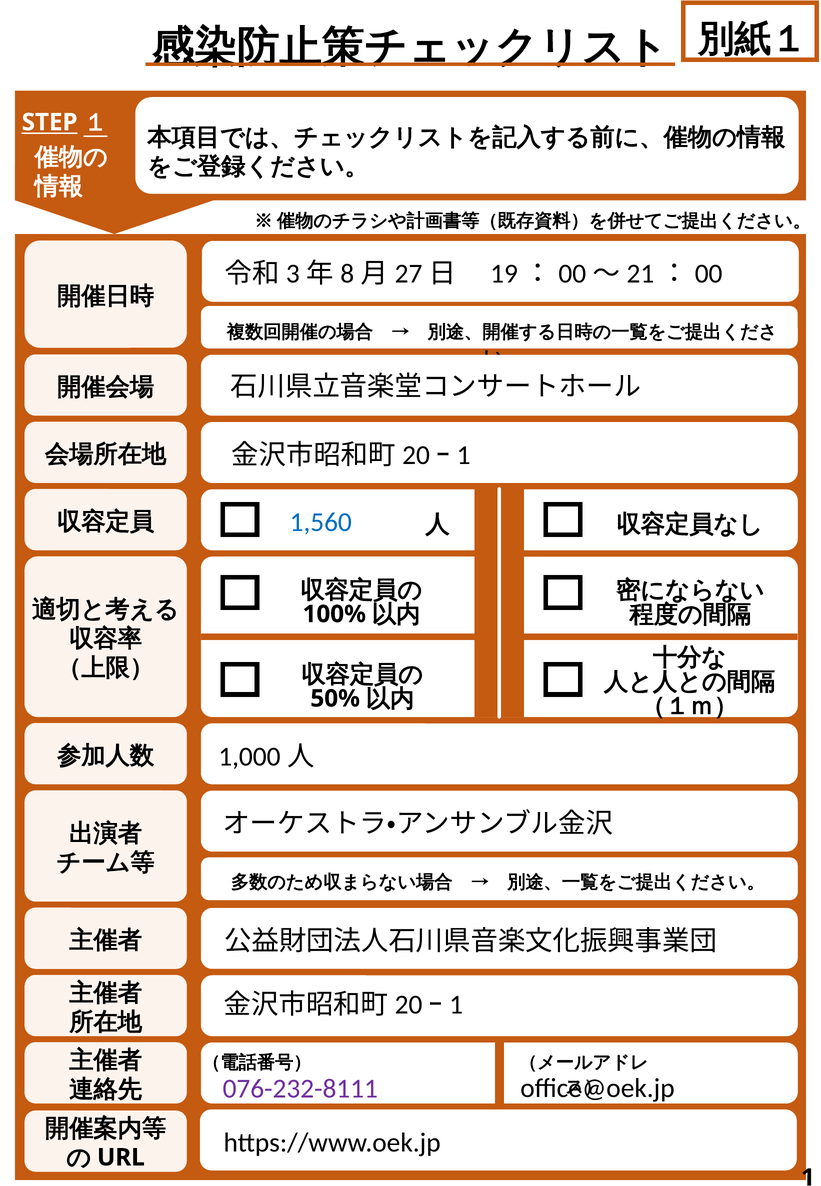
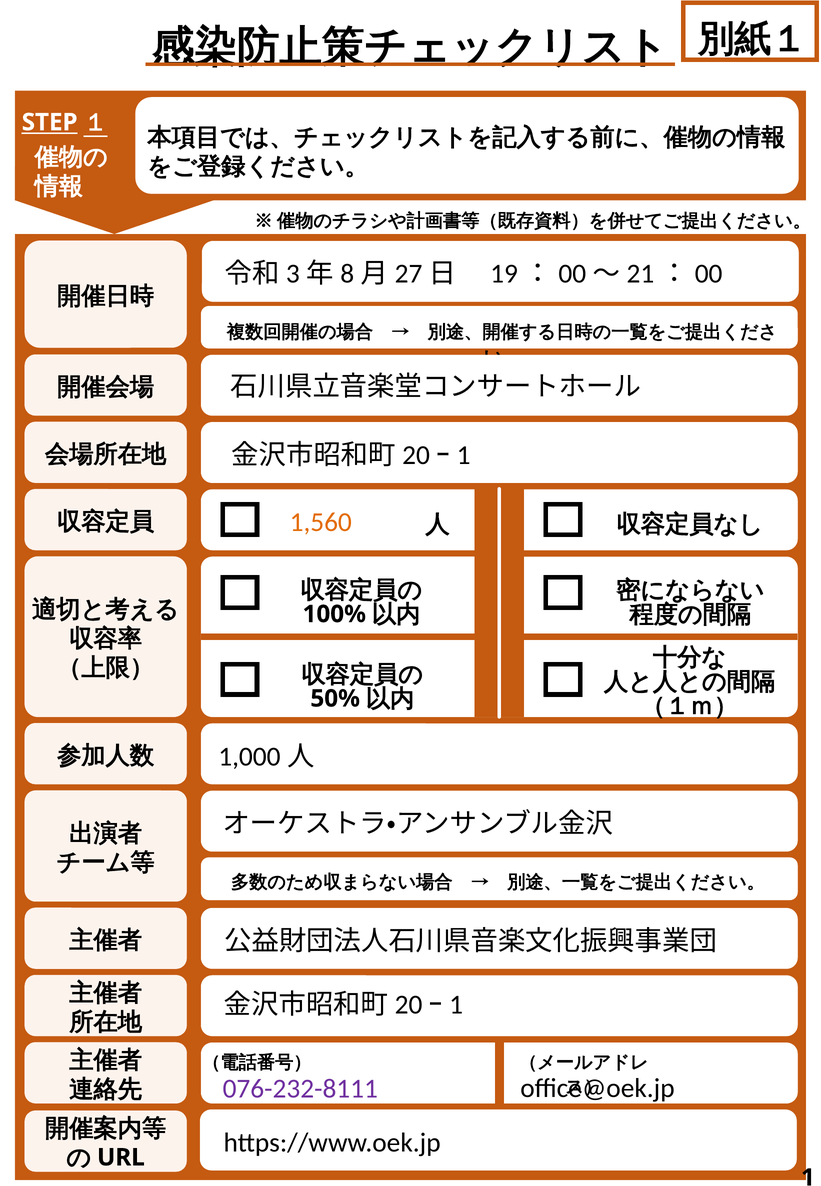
1,560 colour: blue -> orange
